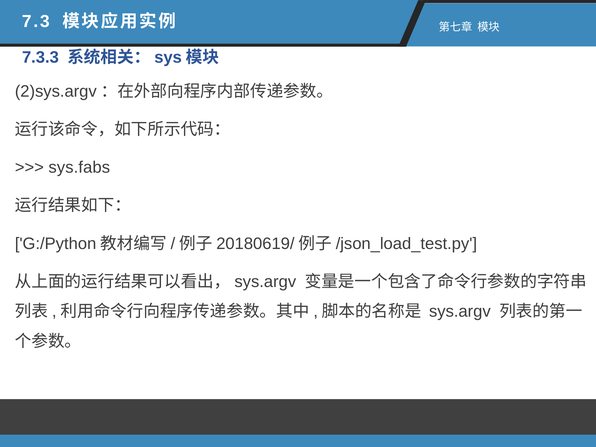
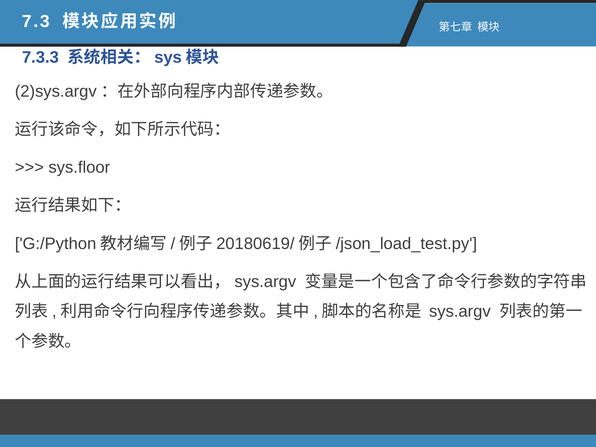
sys.fabs: sys.fabs -> sys.floor
